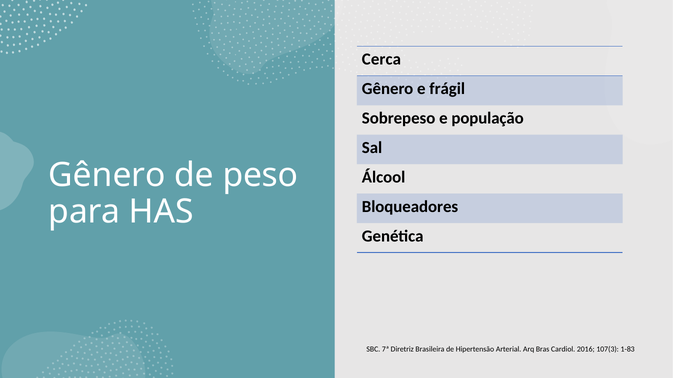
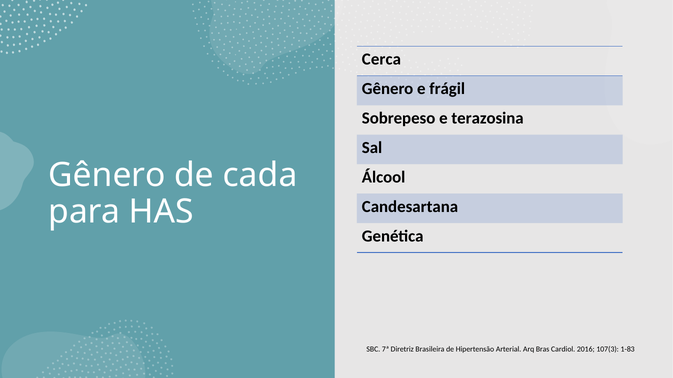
população: população -> terazosina
peso: peso -> cada
Bloqueadores: Bloqueadores -> Candesartana
